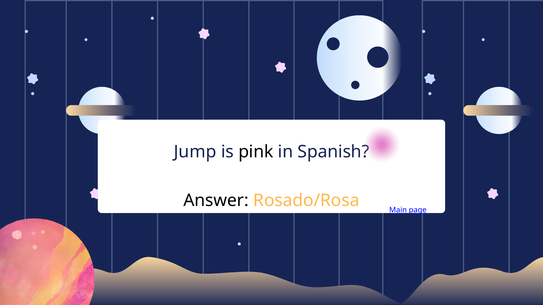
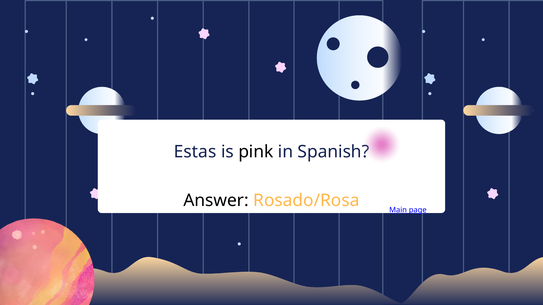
Jump: Jump -> Estas
